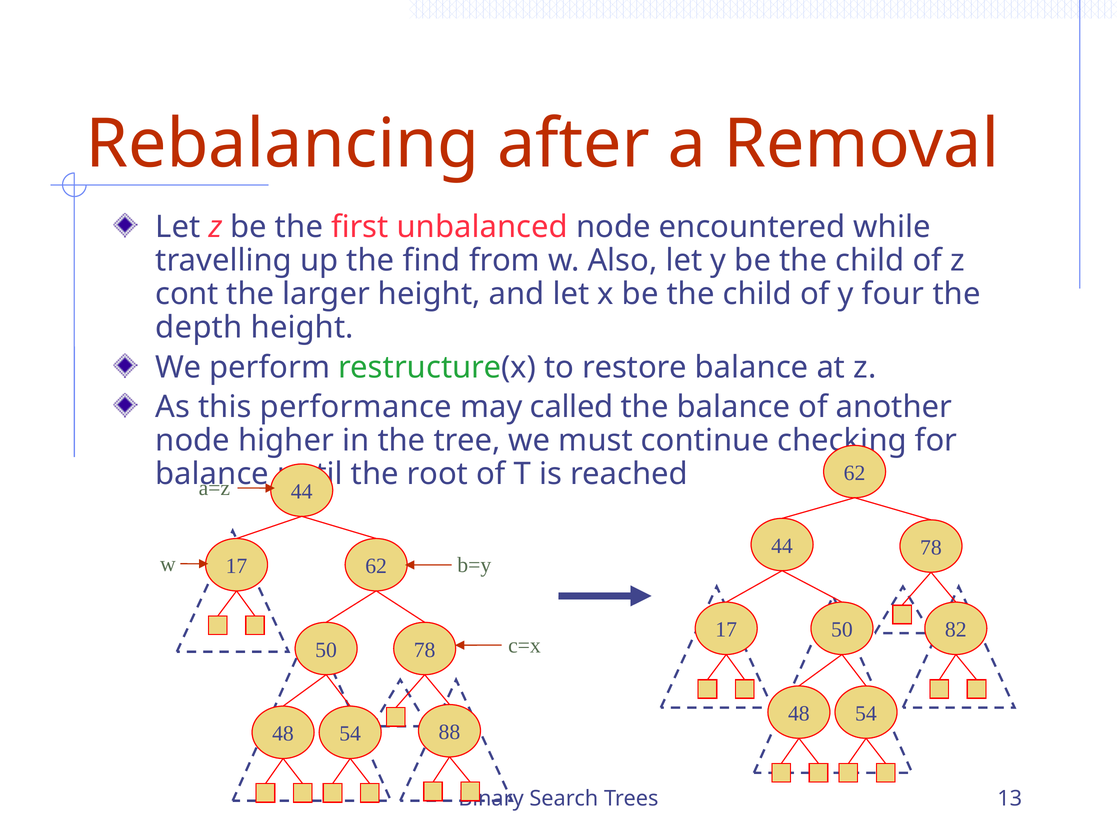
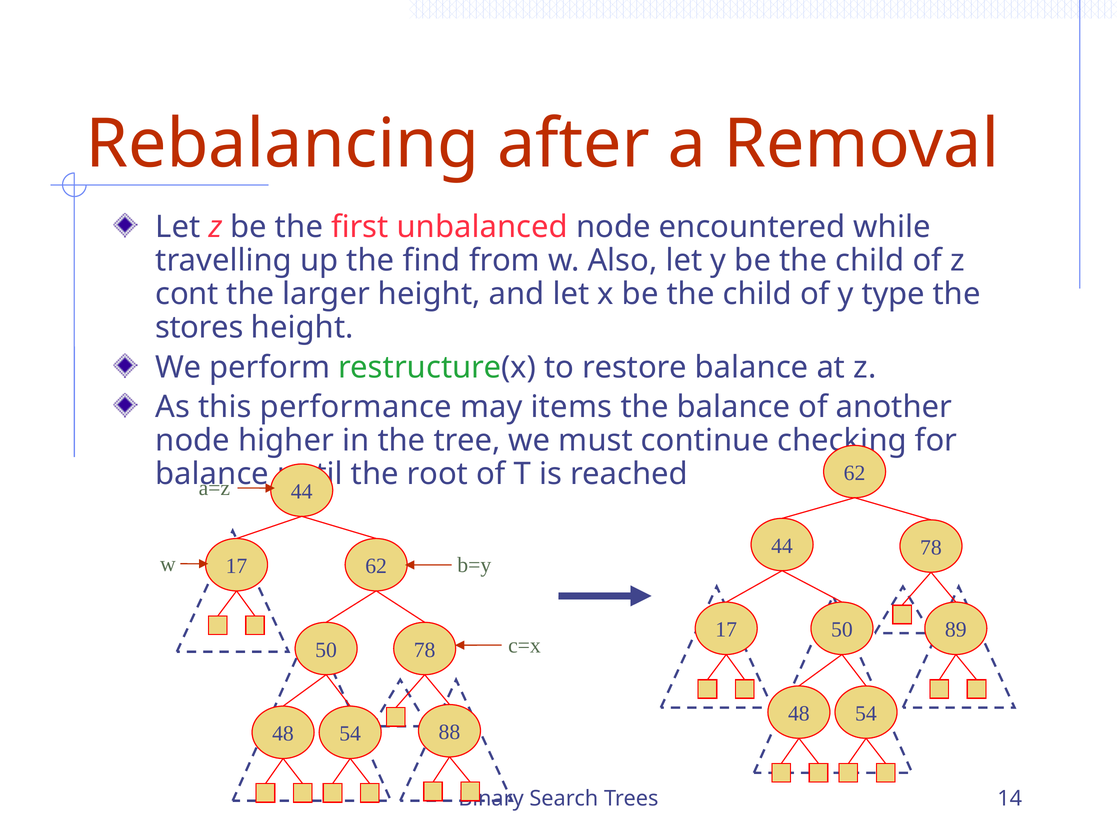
four: four -> type
depth: depth -> stores
called: called -> items
82: 82 -> 89
13: 13 -> 14
